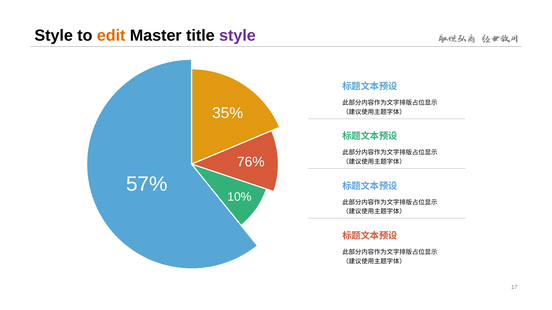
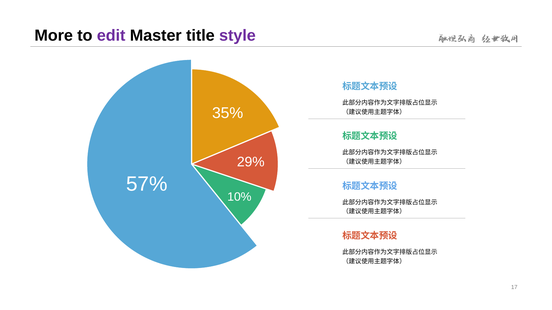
Style at (54, 36): Style -> More
edit colour: orange -> purple
76%: 76% -> 29%
